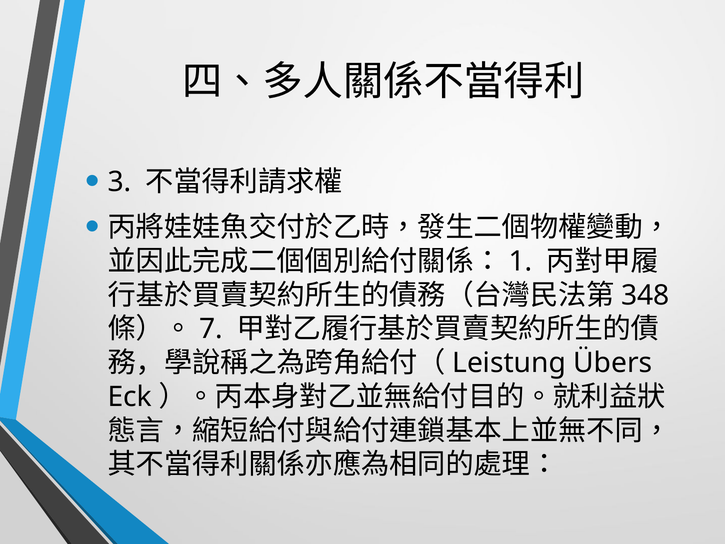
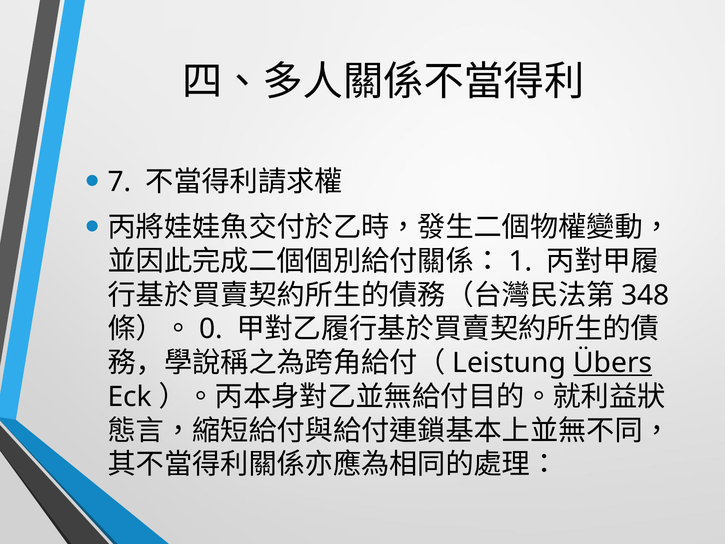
3: 3 -> 7
7: 7 -> 0
Übers underline: none -> present
